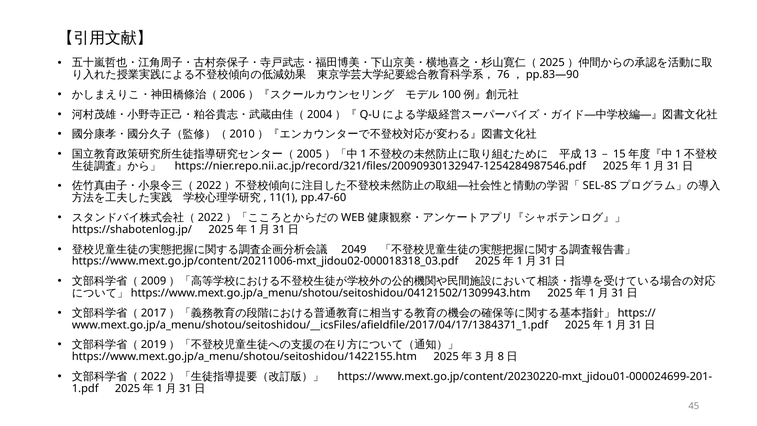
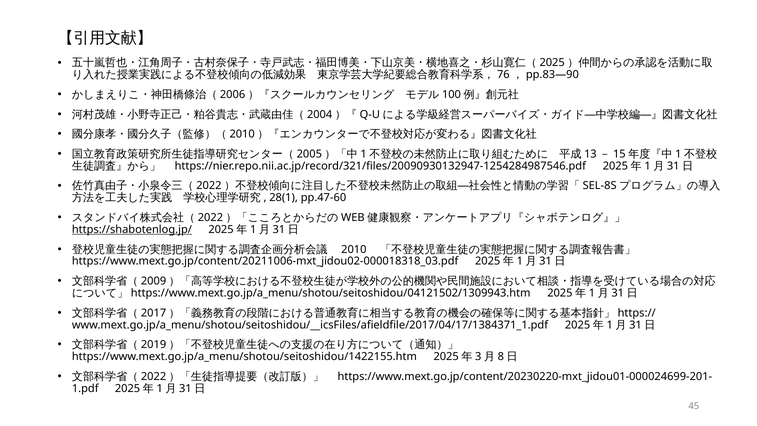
11(1: 11(1 -> 28(1
https://shabotenlog.jp/ underline: none -> present
2049: 2049 -> 2010
